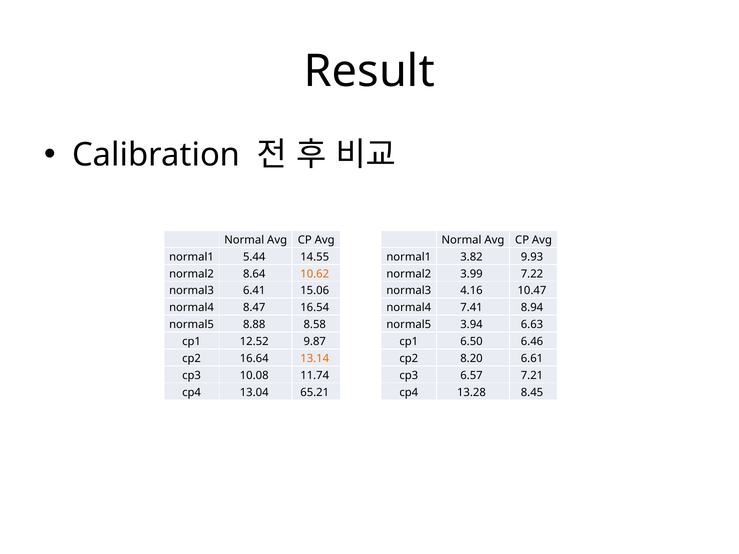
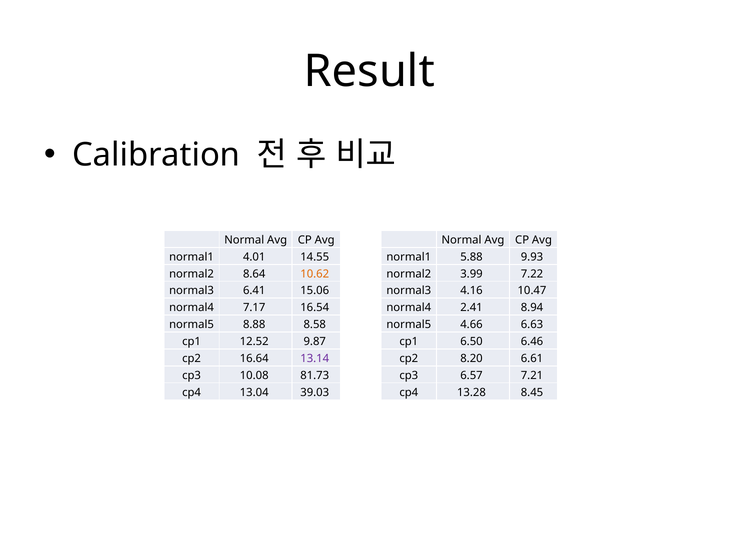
5.44: 5.44 -> 4.01
3.82: 3.82 -> 5.88
8.47: 8.47 -> 7.17
7.41: 7.41 -> 2.41
3.94: 3.94 -> 4.66
13.14 colour: orange -> purple
11.74: 11.74 -> 81.73
65.21: 65.21 -> 39.03
